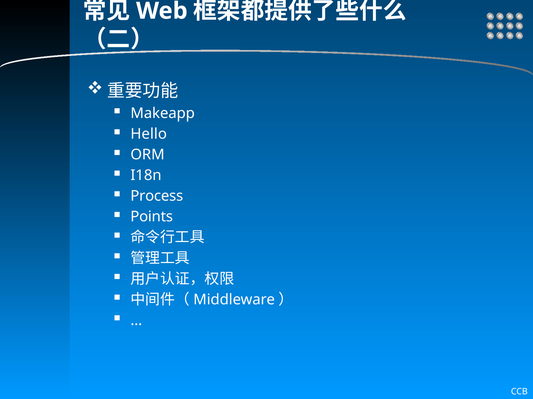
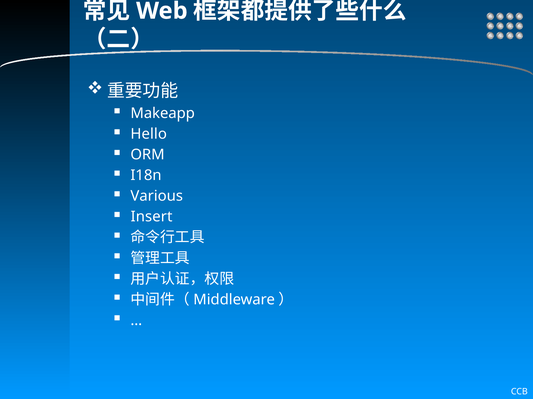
Process: Process -> Various
Points: Points -> Insert
